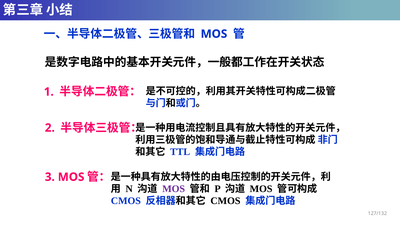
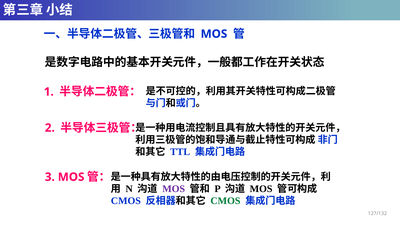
CMOS at (225, 201) colour: black -> green
